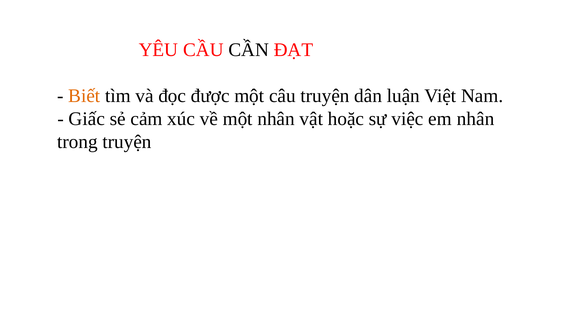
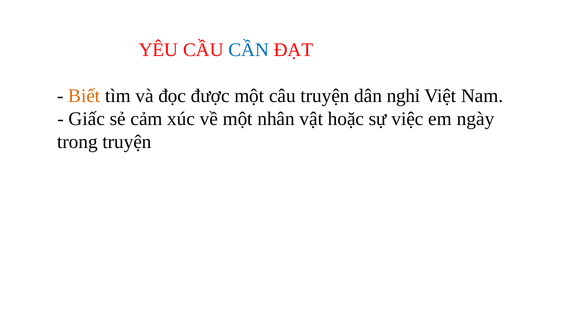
CẦN colour: black -> blue
luận: luận -> nghỉ
em nhân: nhân -> ngày
